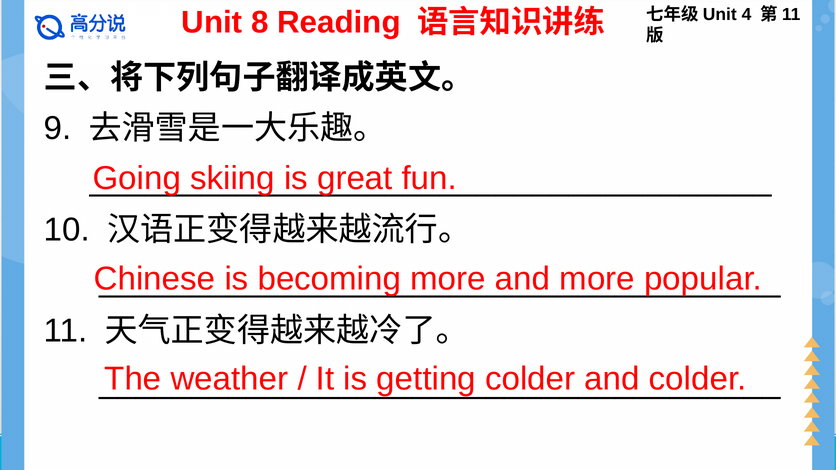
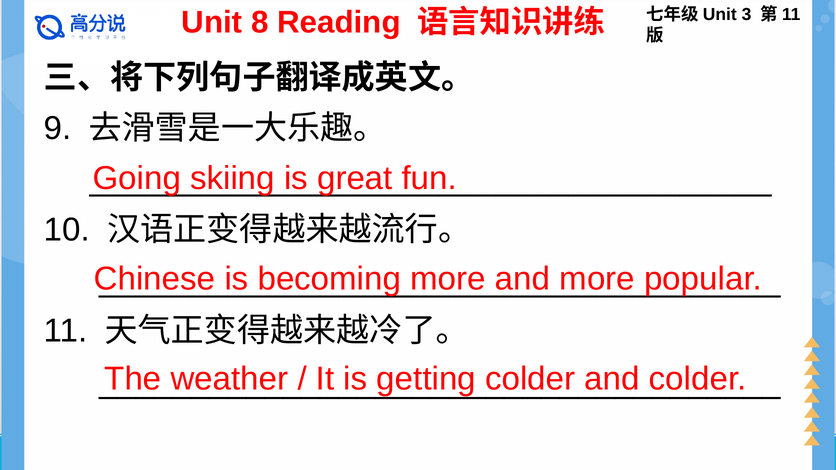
4: 4 -> 3
